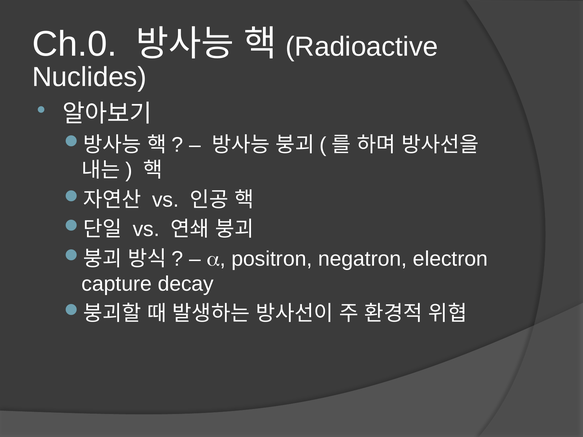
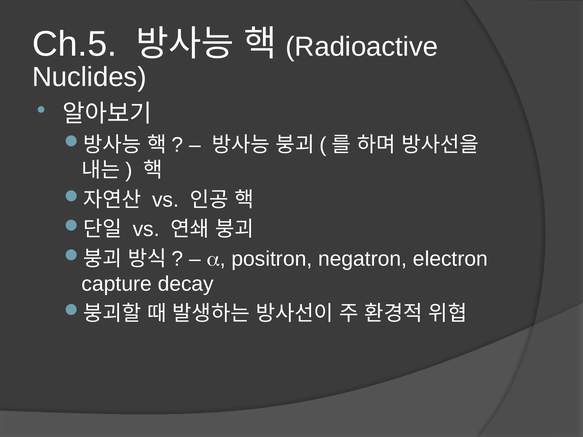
Ch.0: Ch.0 -> Ch.5
